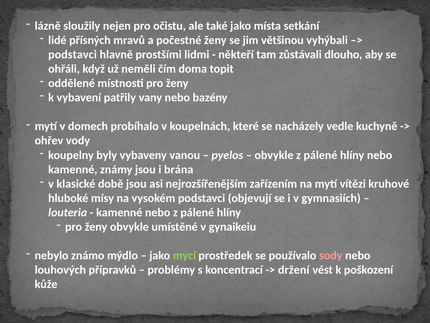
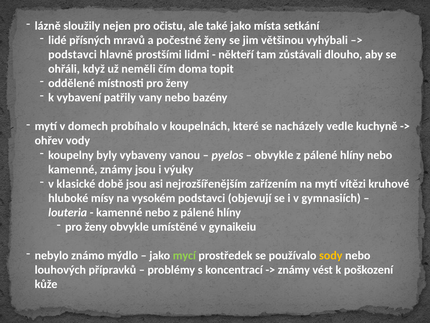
brána: brána -> výuky
sody colour: pink -> yellow
držení at (294, 270): držení -> známy
